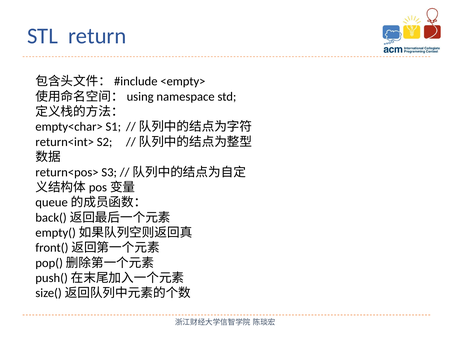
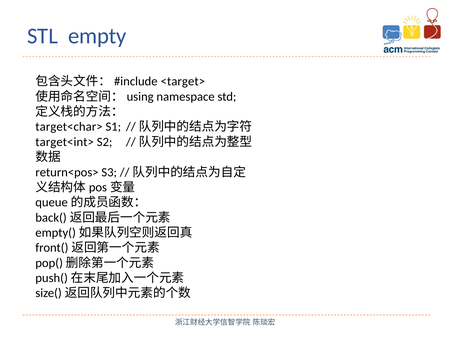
return: return -> empty
<empty>: <empty> -> <target>
empty<char>: empty<char> -> target<char>
return<int>: return<int> -> target<int>
